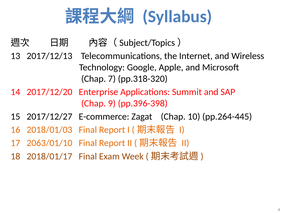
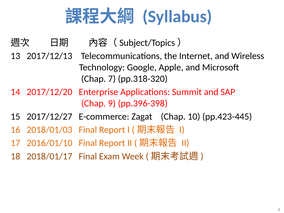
pp.264-445: pp.264-445 -> pp.423-445
2063/01/10: 2063/01/10 -> 2016/01/10
